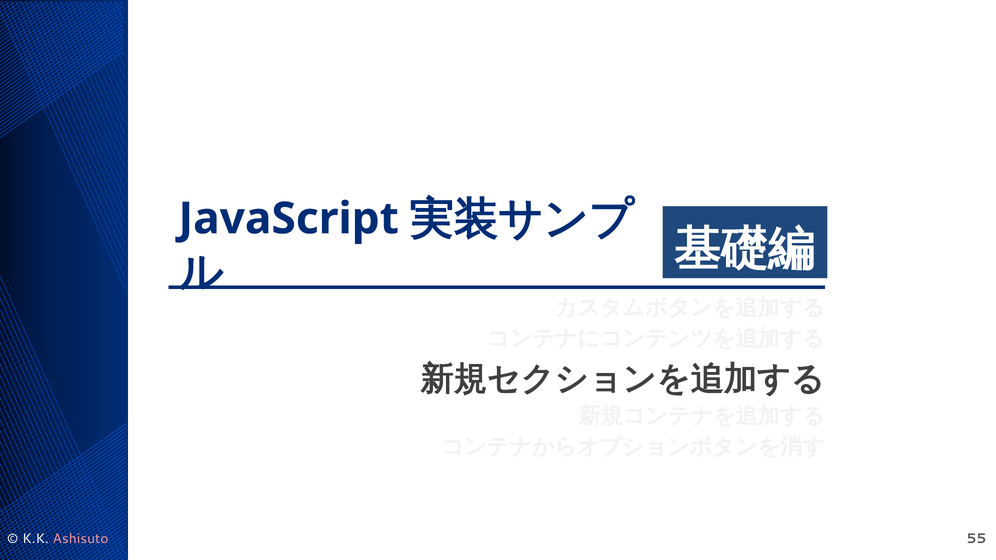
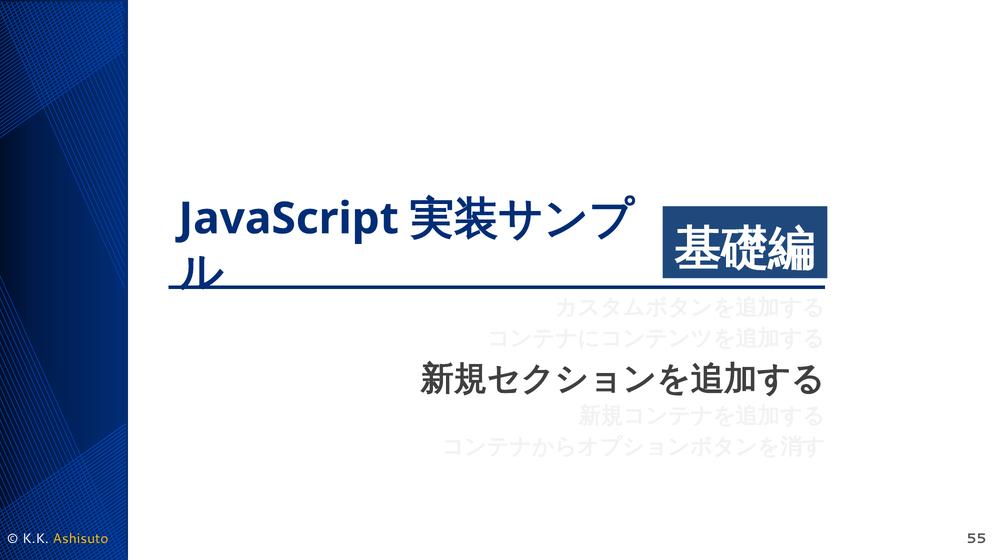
Ashisuto colour: pink -> yellow
